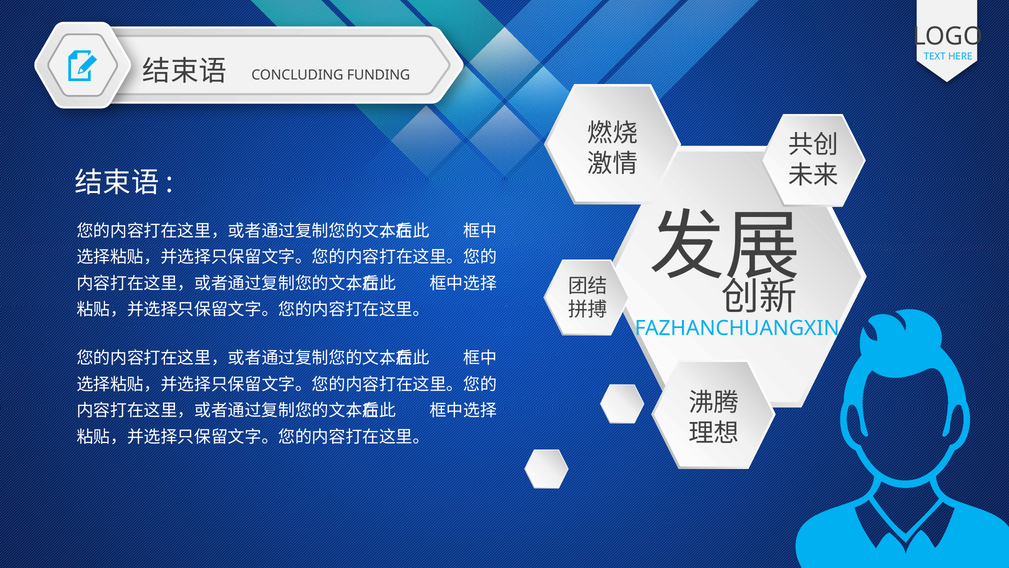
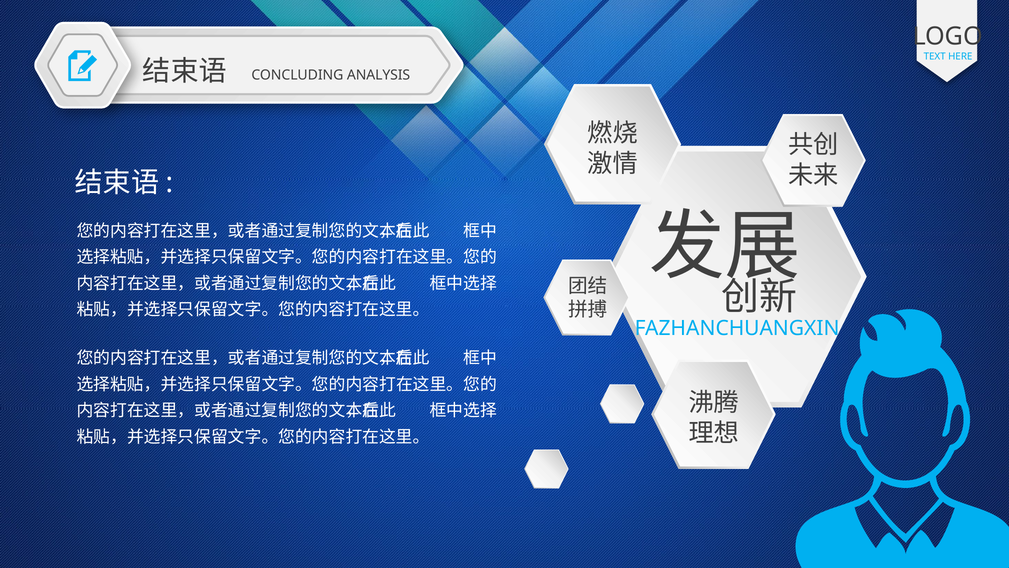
FUNDING: FUNDING -> ANALYSIS
